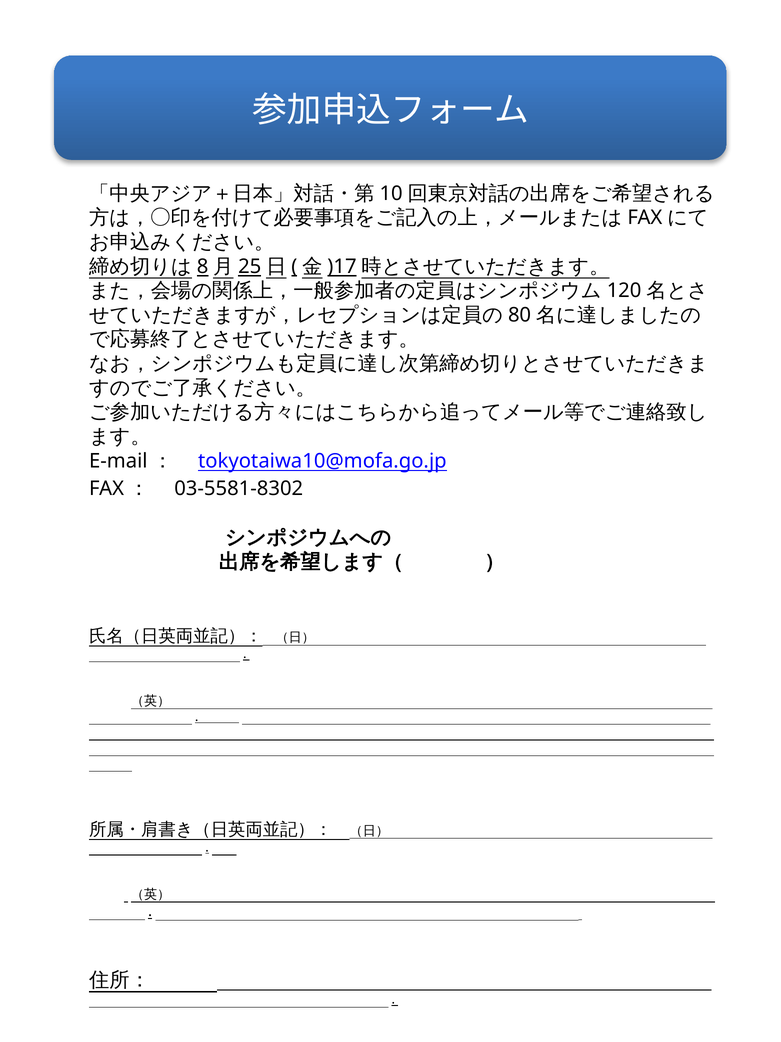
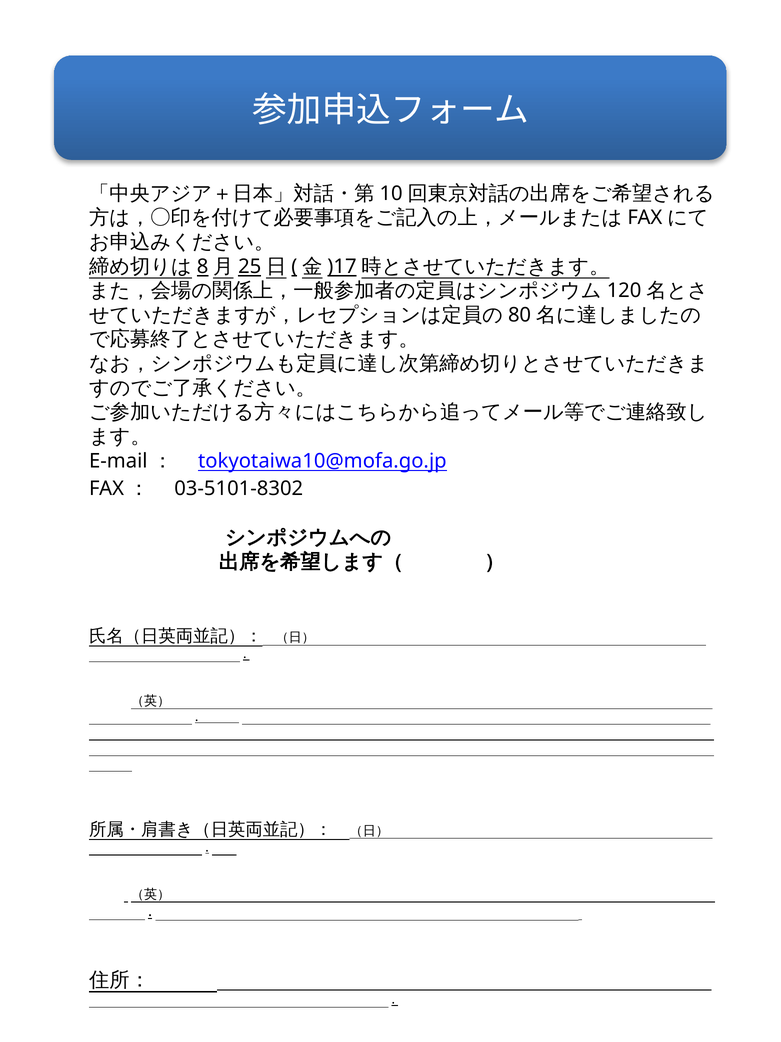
03-5581-8302: 03-5581-8302 -> 03-5101-8302
